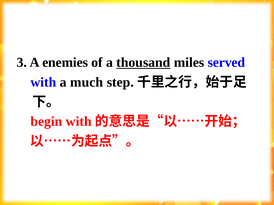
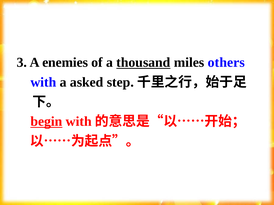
served: served -> others
much: much -> asked
begin underline: none -> present
